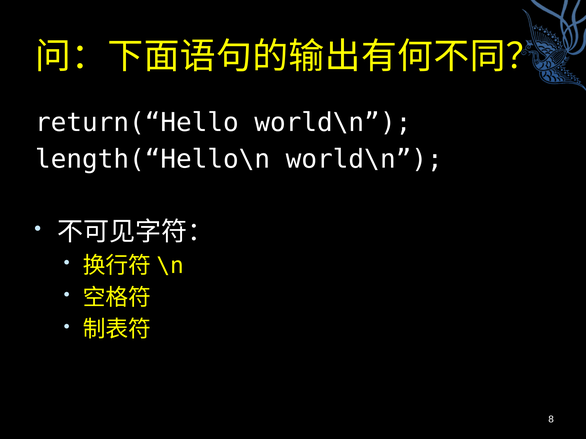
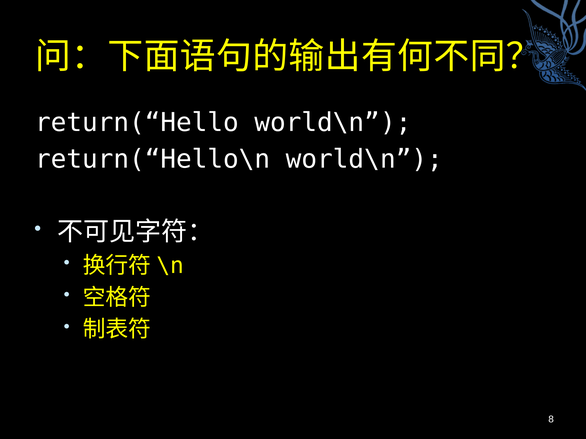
length(“Hello\n: length(“Hello\n -> return(“Hello\n
